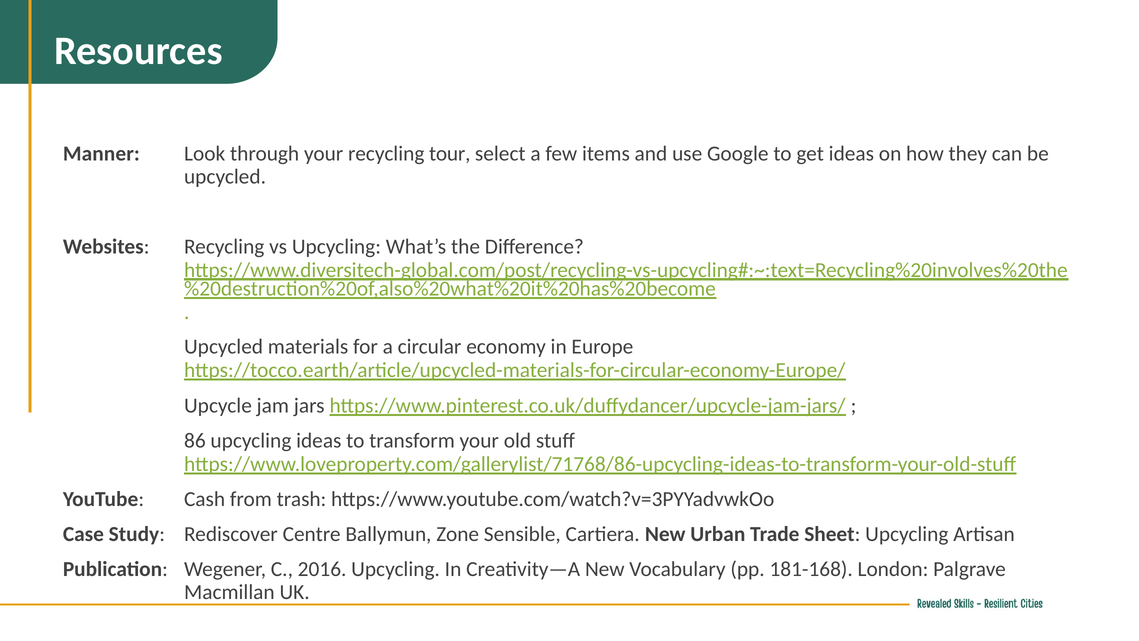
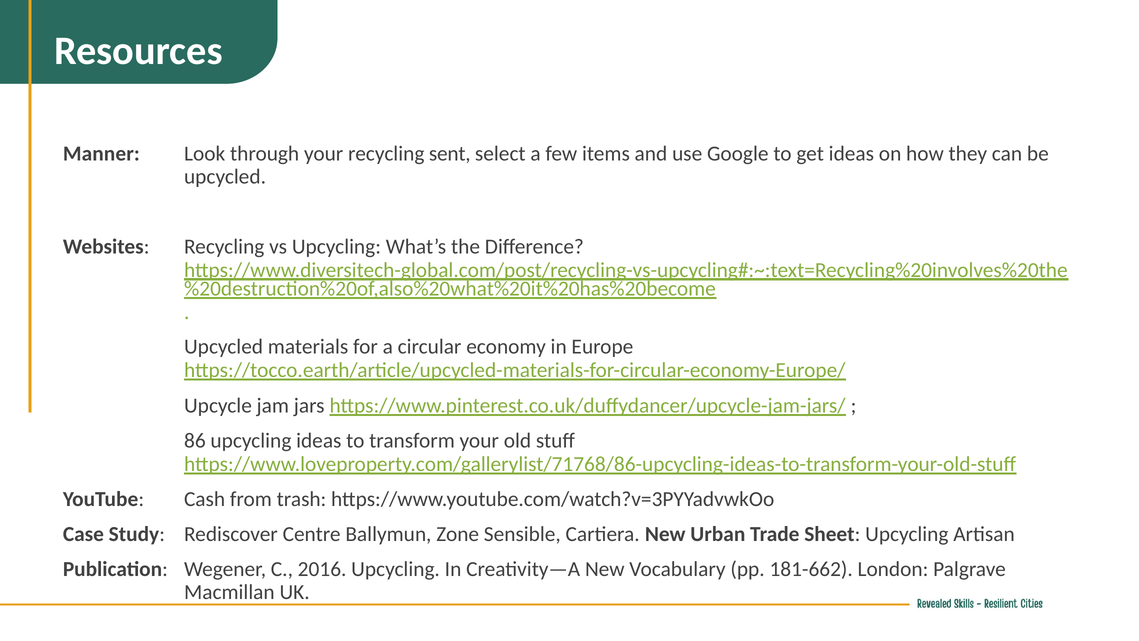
tour: tour -> sent
181-168: 181-168 -> 181-662
